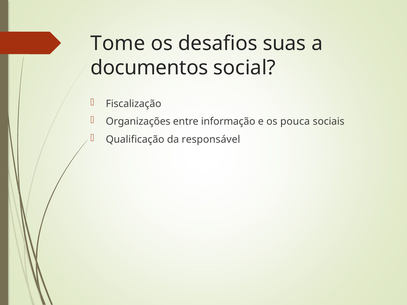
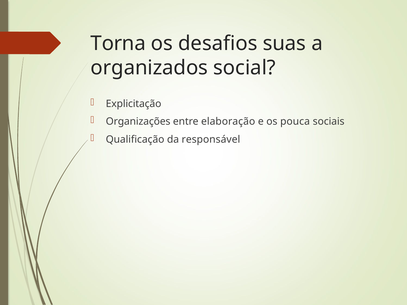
Tome: Tome -> Torna
documentos: documentos -> organizados
Fiscalização: Fiscalização -> Explicitação
informação: informação -> elaboração
